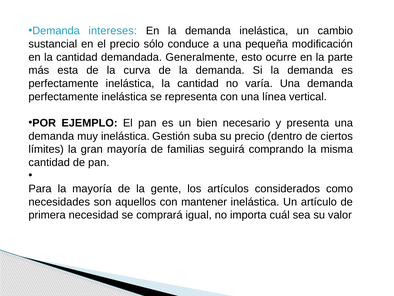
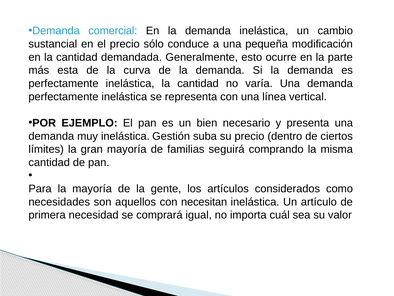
intereses: intereses -> comercial
mantener: mantener -> necesitan
